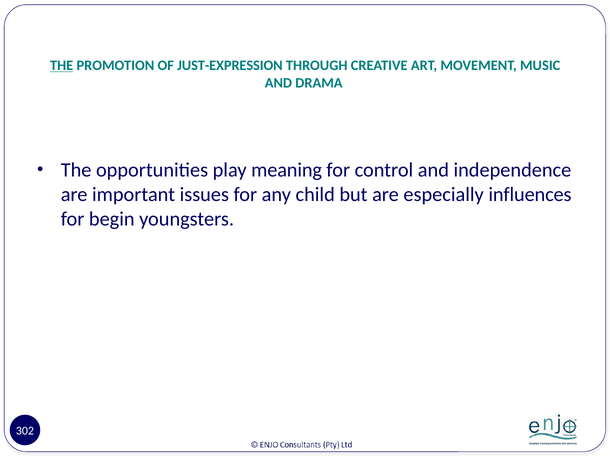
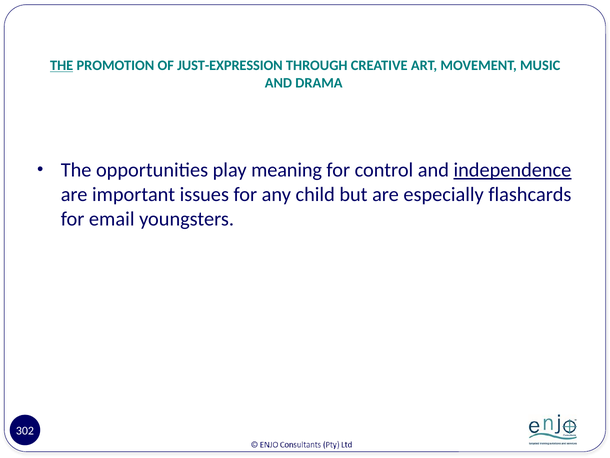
independence underline: none -> present
influences: influences -> flashcards
begin: begin -> email
